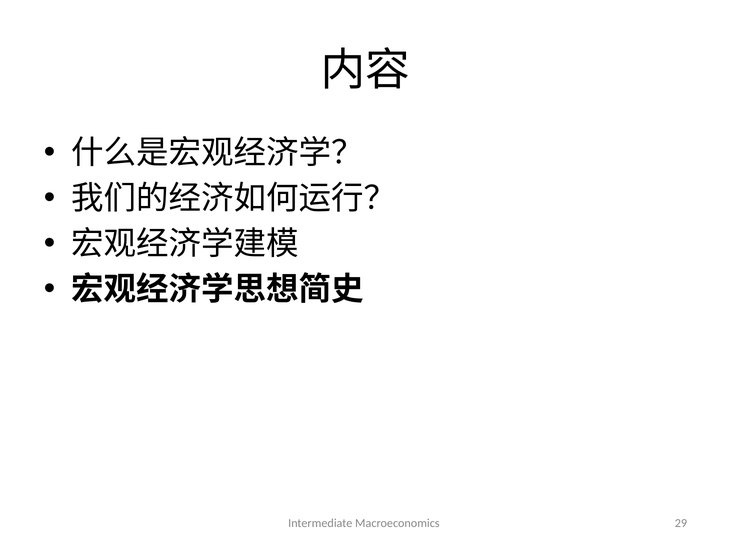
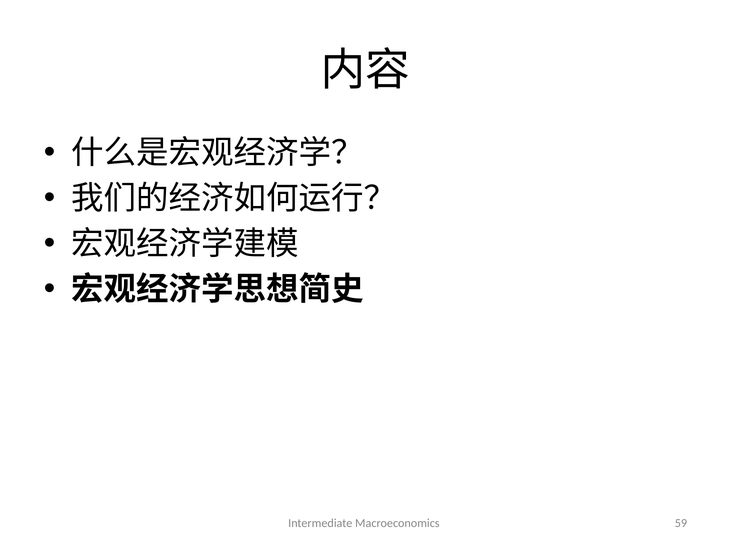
29: 29 -> 59
